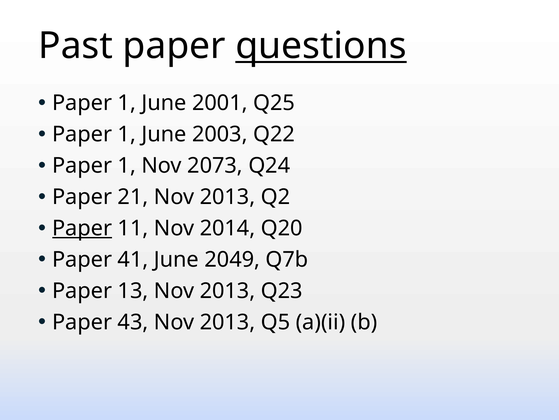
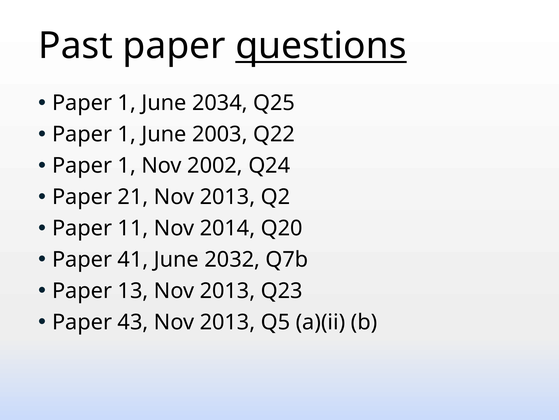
2001: 2001 -> 2034
2073: 2073 -> 2002
Paper at (82, 228) underline: present -> none
2049: 2049 -> 2032
